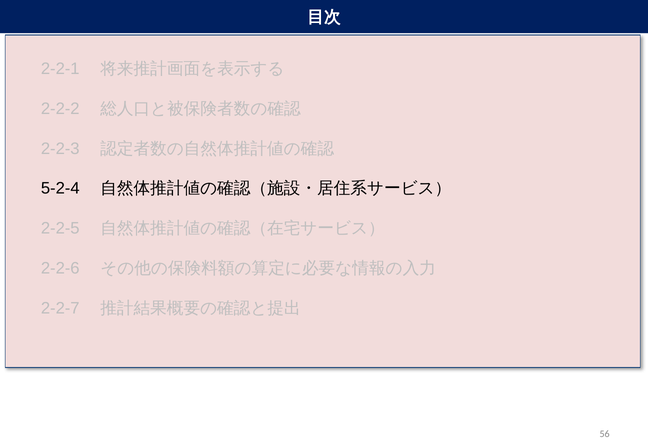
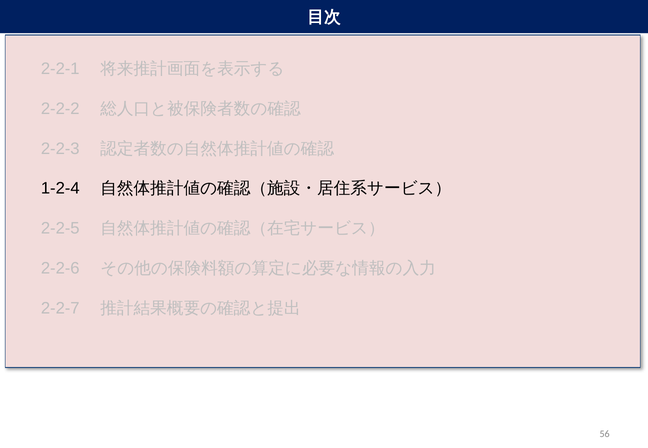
5-2-4: 5-2-4 -> 1-2-4
